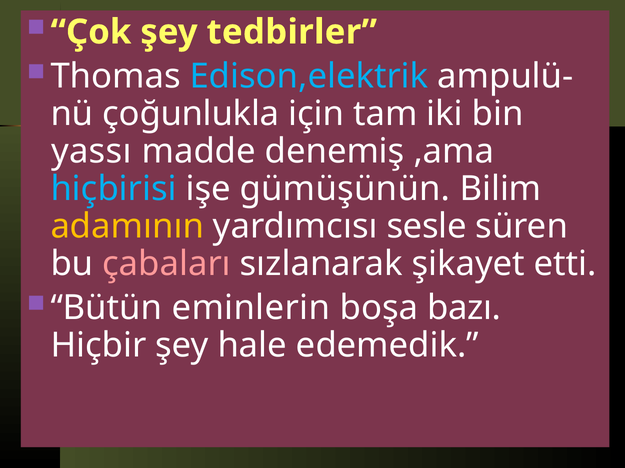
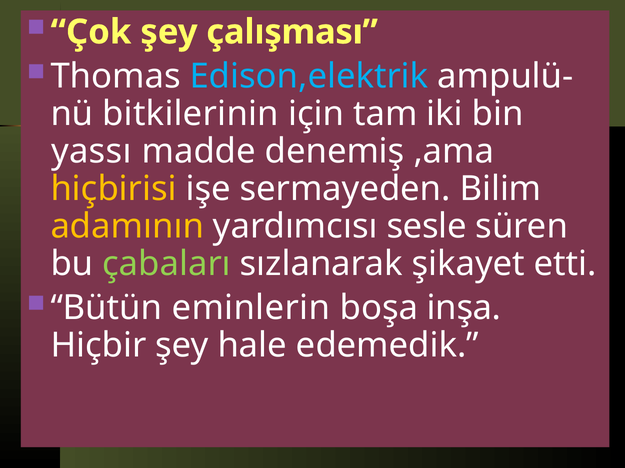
tedbirler: tedbirler -> çalışması
çoğunlukla: çoğunlukla -> bitkilerinin
hiçbirisi colour: light blue -> yellow
gümüşünün: gümüşünün -> sermayeden
çabaları colour: pink -> light green
bazı: bazı -> inşa
